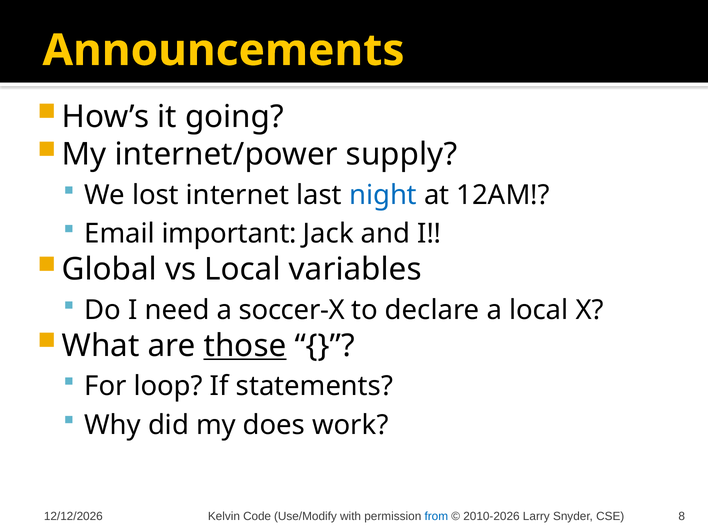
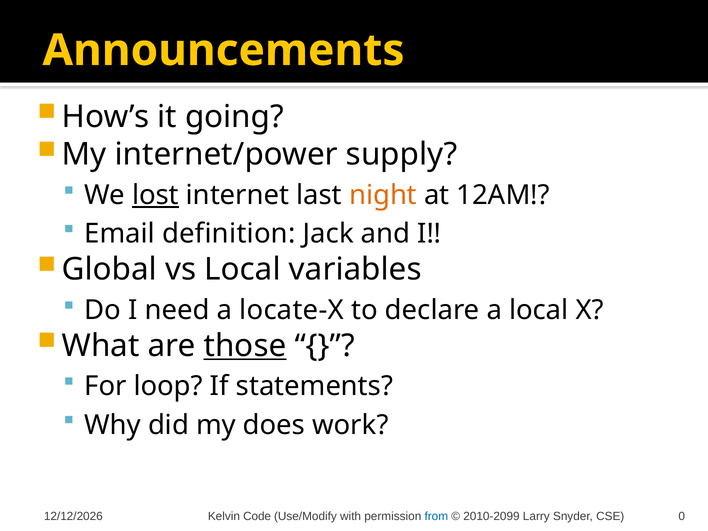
lost underline: none -> present
night colour: blue -> orange
important: important -> definition
soccer-X: soccer-X -> locate-X
2010-2026: 2010-2026 -> 2010-2099
8: 8 -> 0
